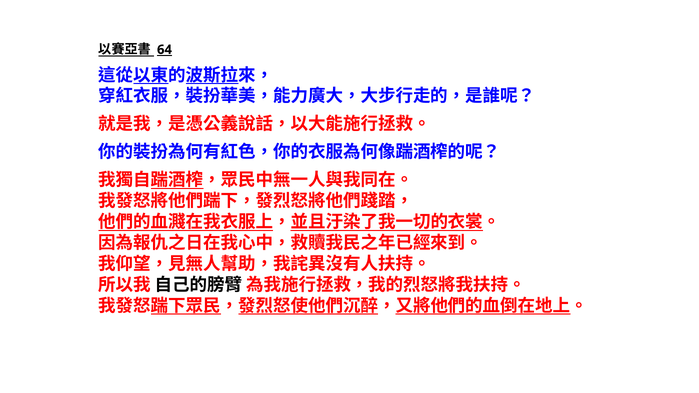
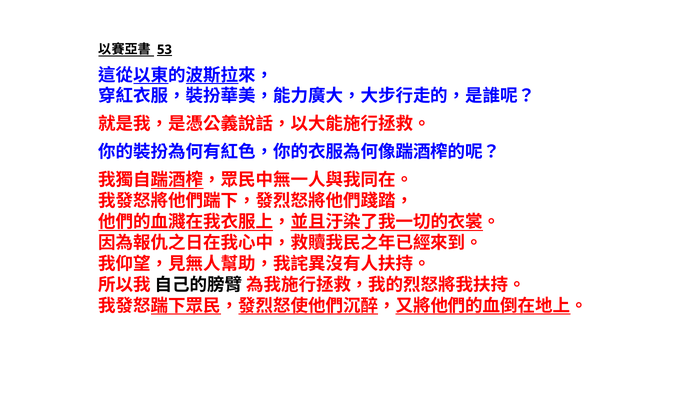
64: 64 -> 53
